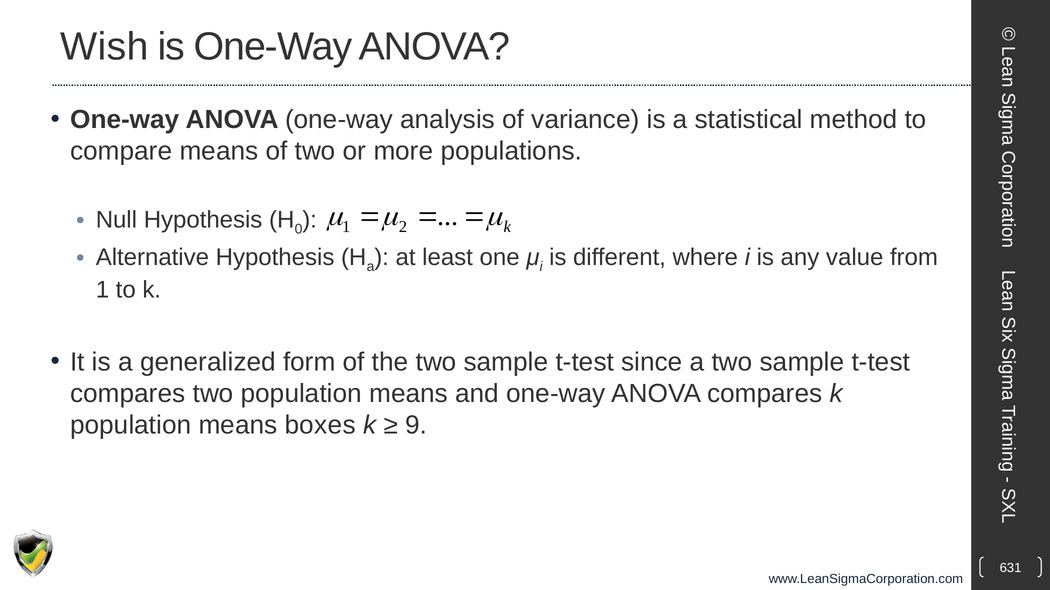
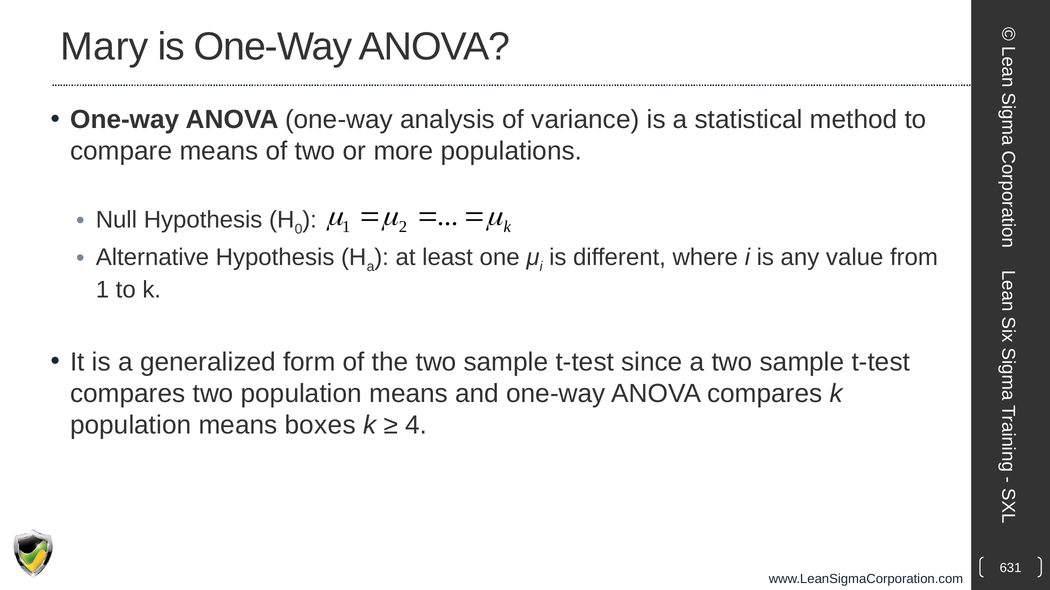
Wish: Wish -> Mary
9: 9 -> 4
